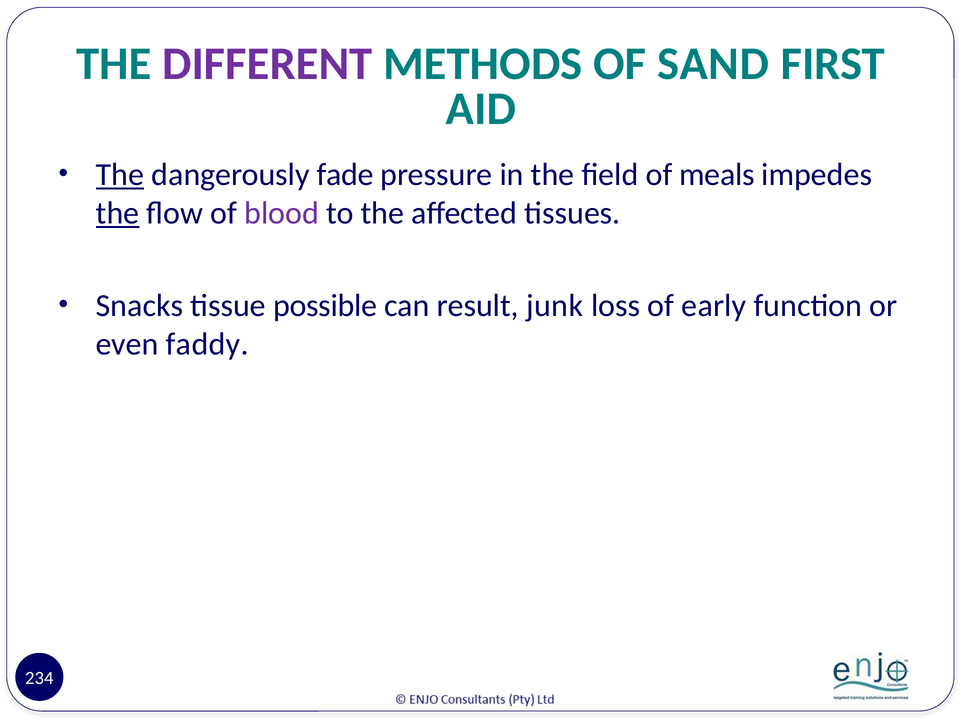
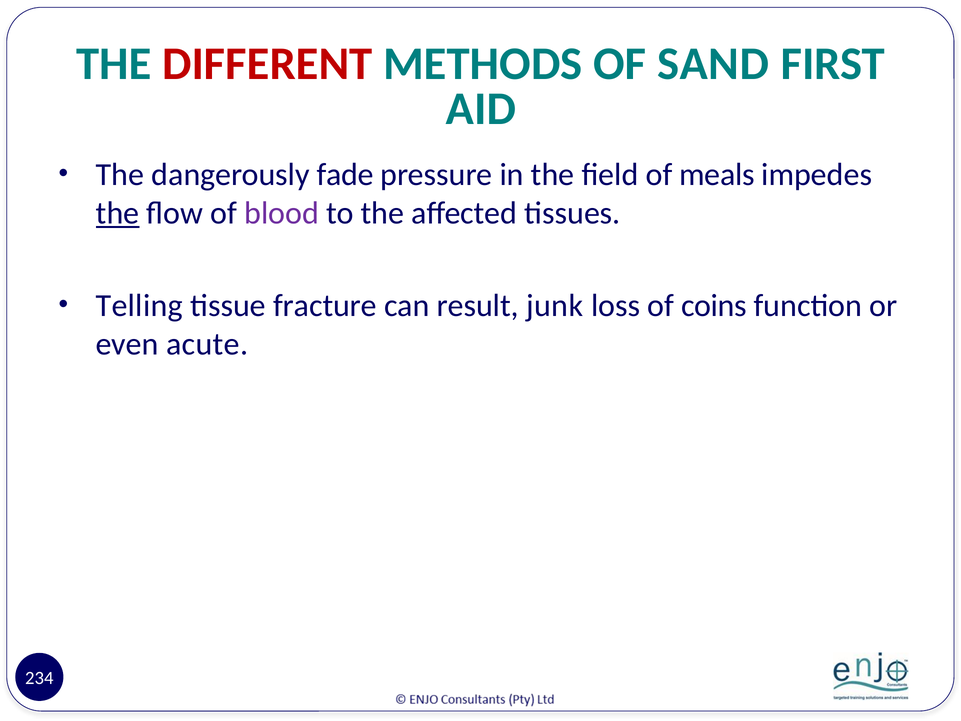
DIFFERENT colour: purple -> red
The at (120, 175) underline: present -> none
Snacks: Snacks -> Telling
possible: possible -> fracture
early: early -> coins
faddy: faddy -> acute
